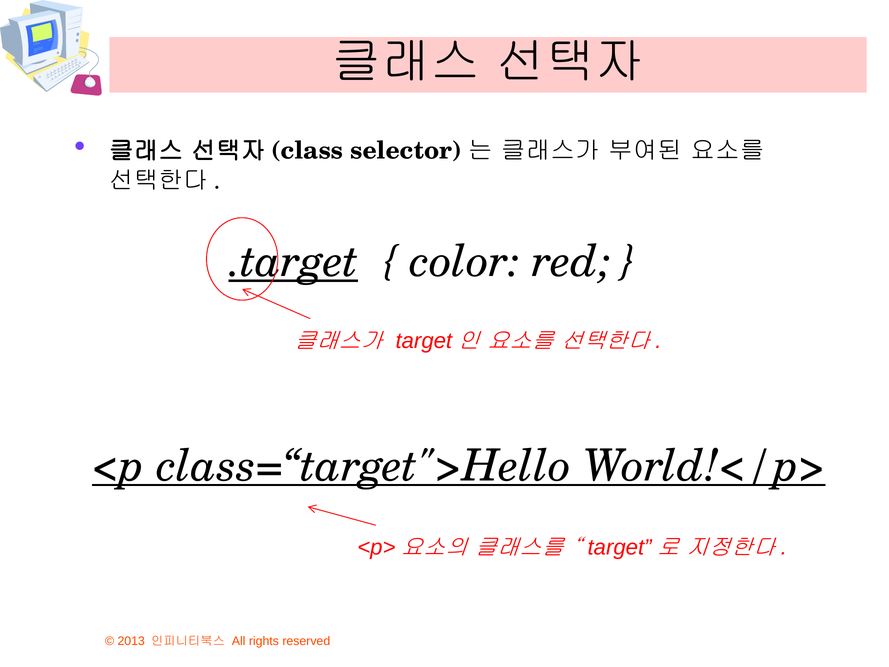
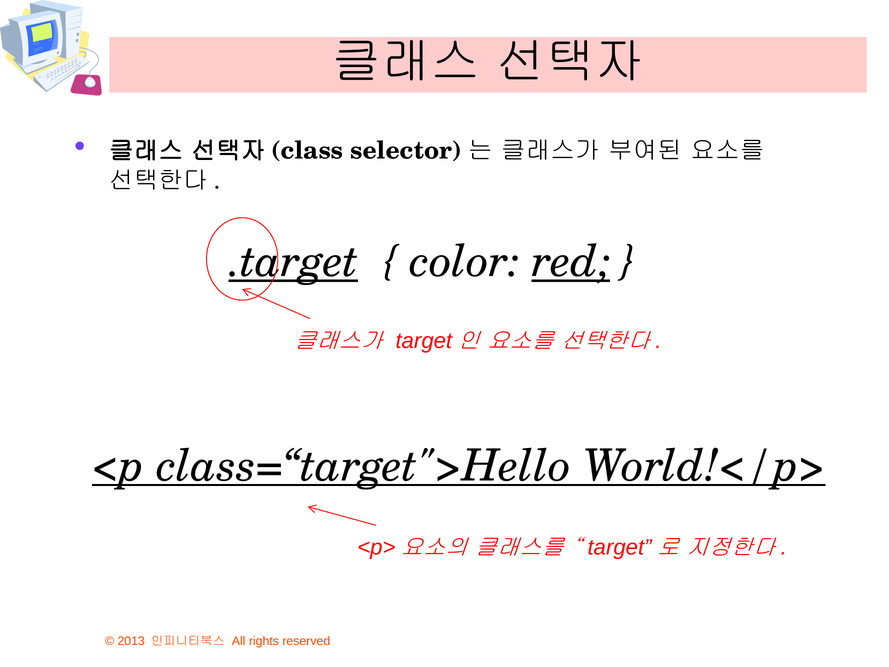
red underline: none -> present
